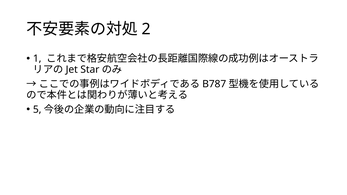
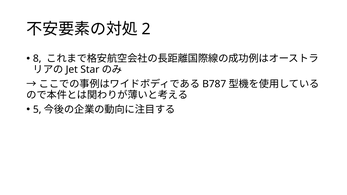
1: 1 -> 8
